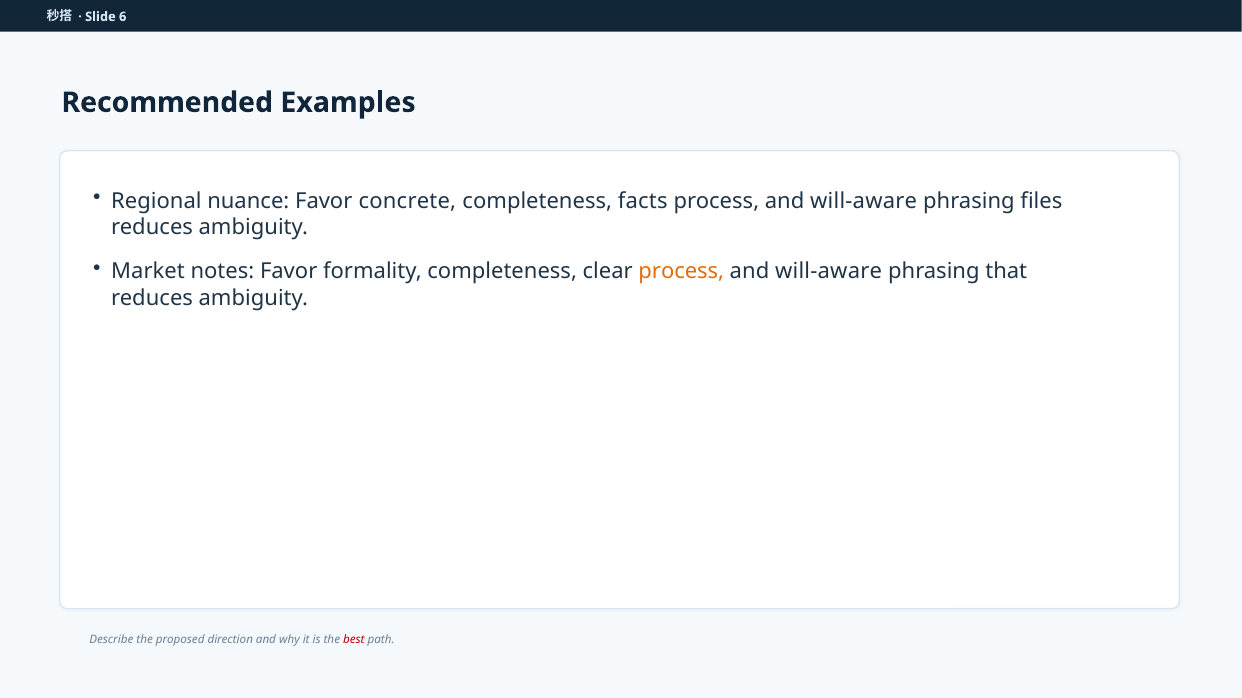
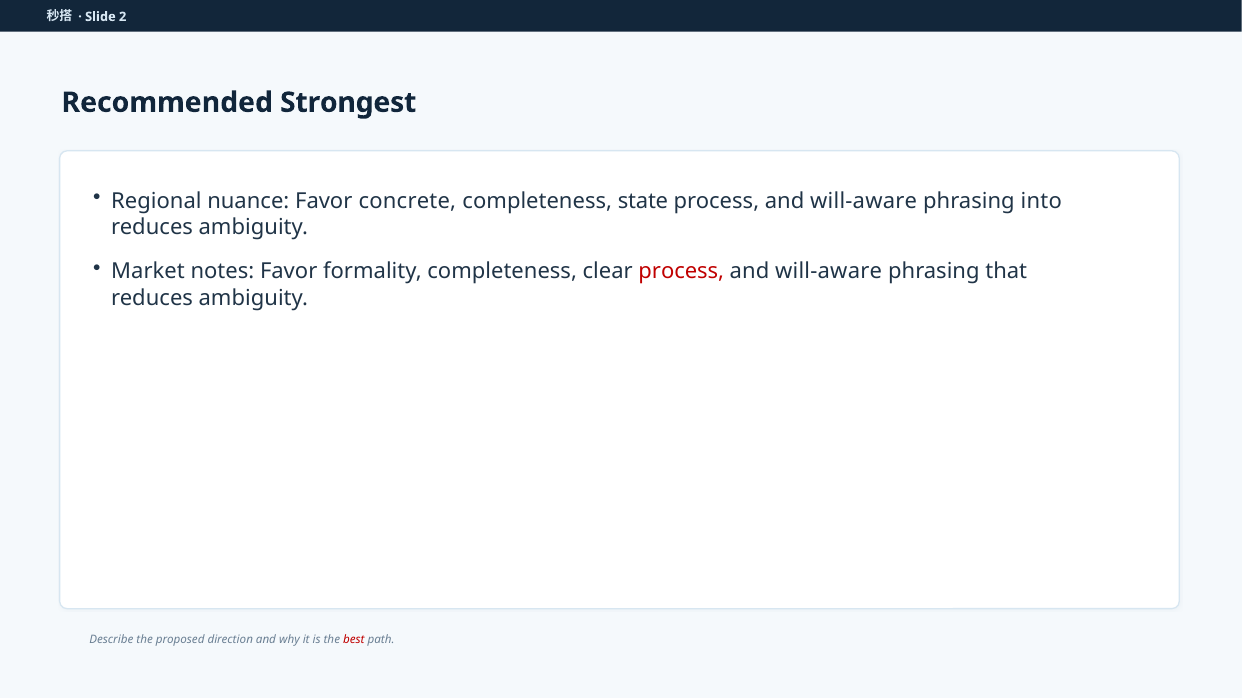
6: 6 -> 2
Examples: Examples -> Strongest
facts: facts -> state
files: files -> into
process at (681, 272) colour: orange -> red
